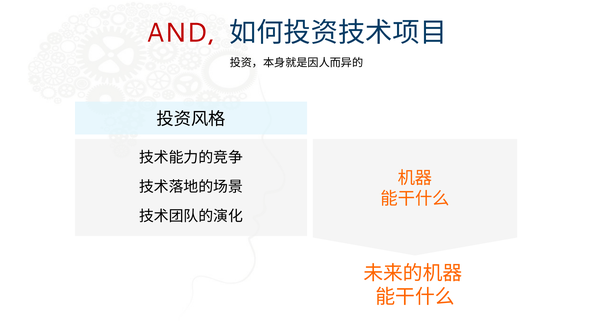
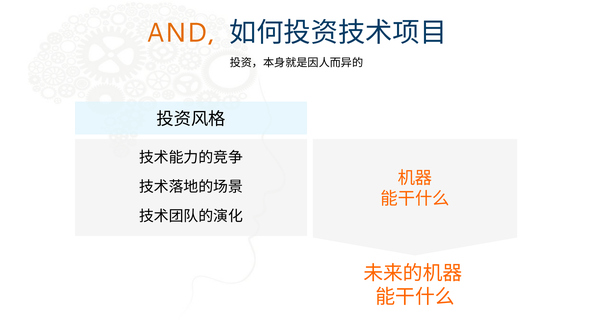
AND colour: red -> orange
